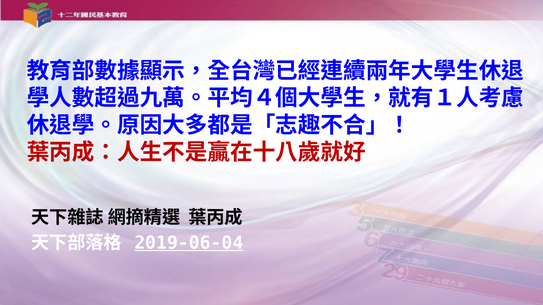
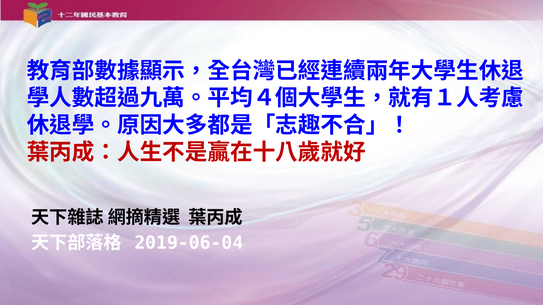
2019-06-04 underline: present -> none
